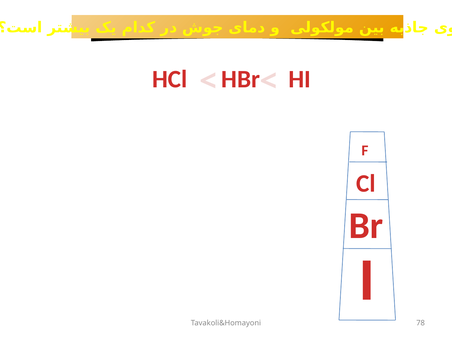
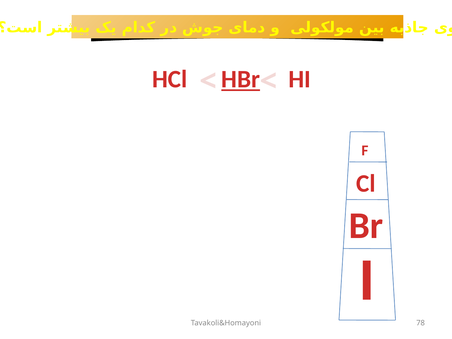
HBr underline: none -> present
